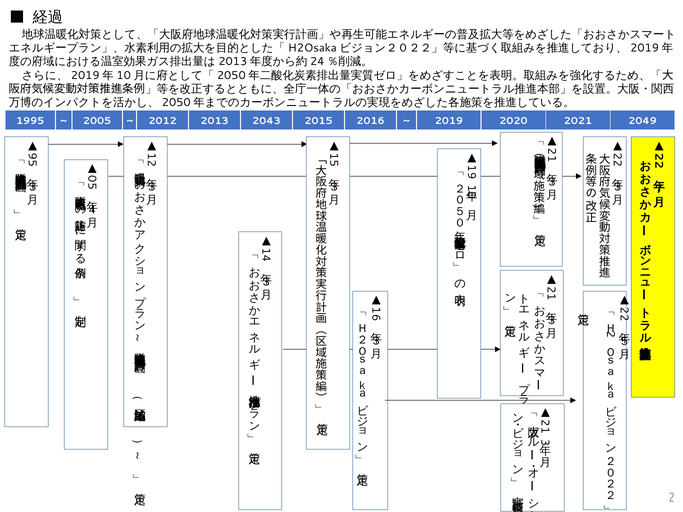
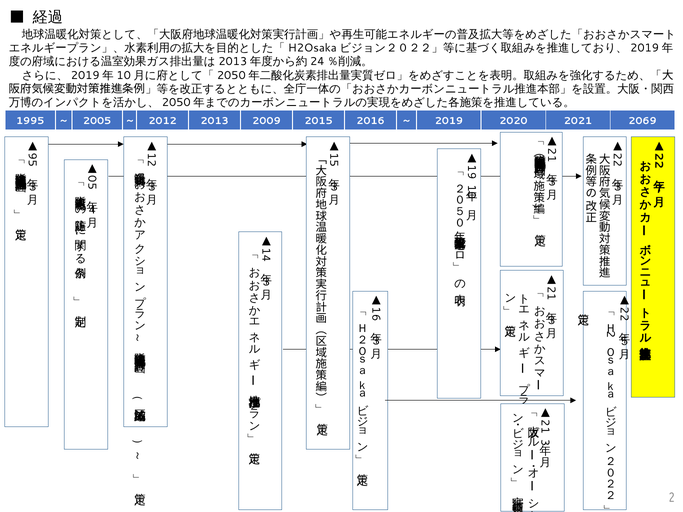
2043: 2043 -> 2009
2049: 2049 -> 2069
